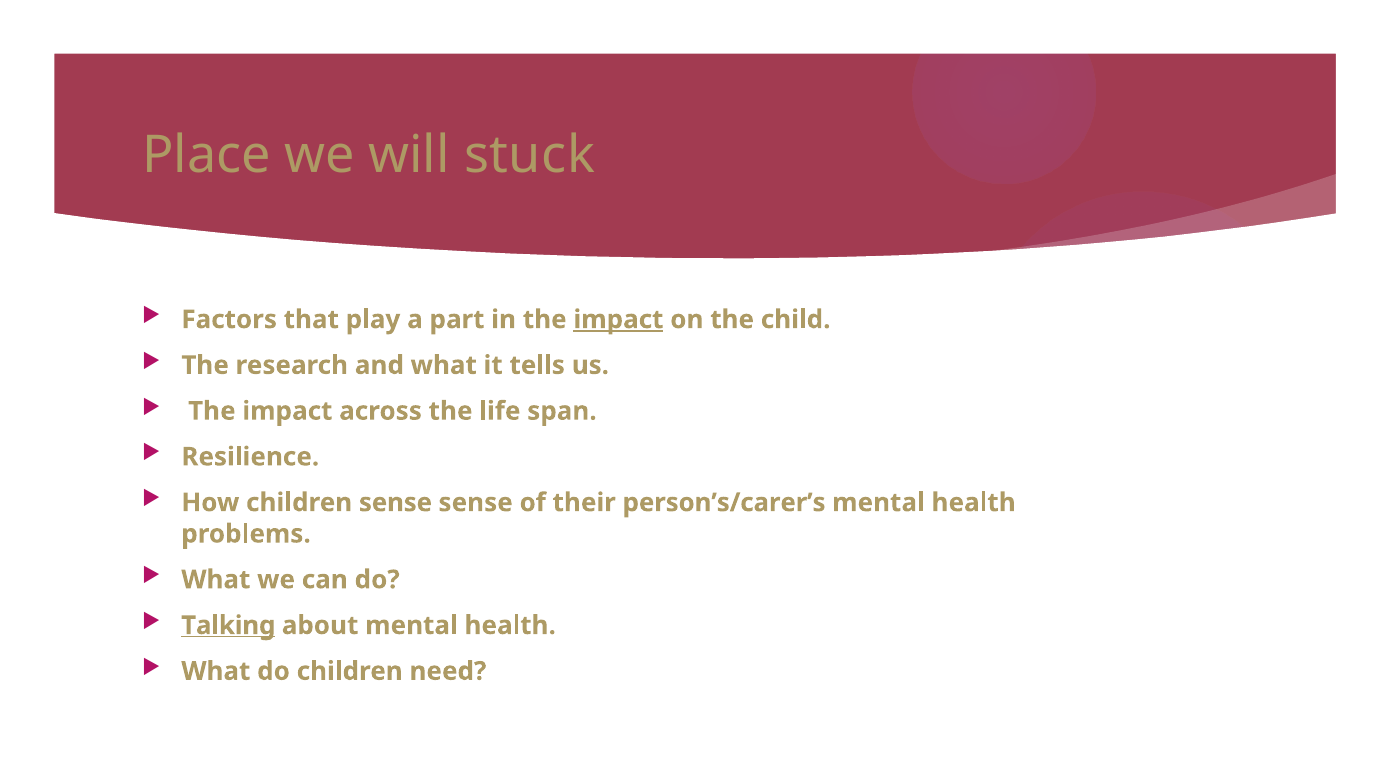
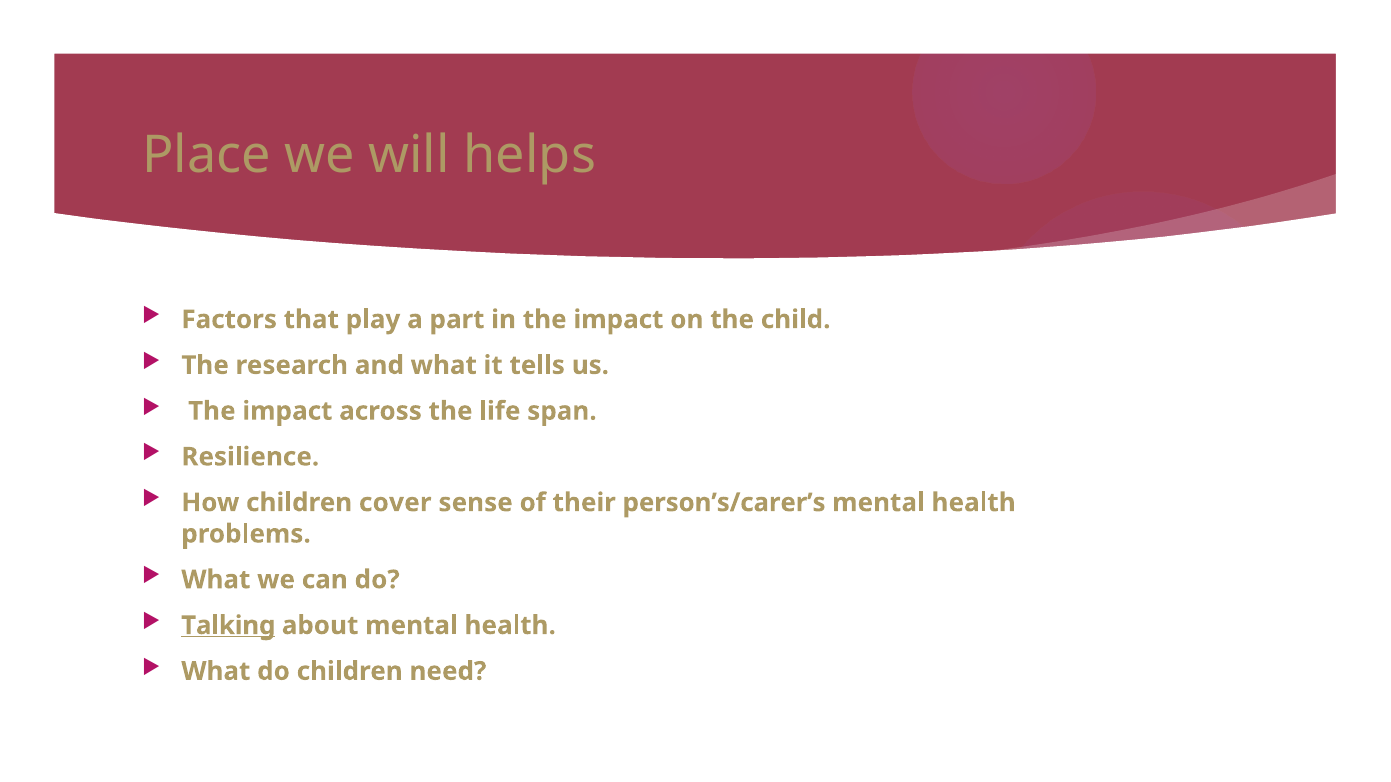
stuck: stuck -> helps
impact at (618, 320) underline: present -> none
children sense: sense -> cover
